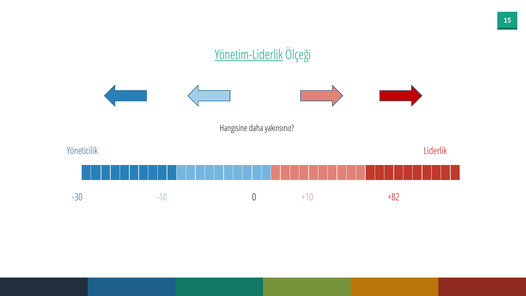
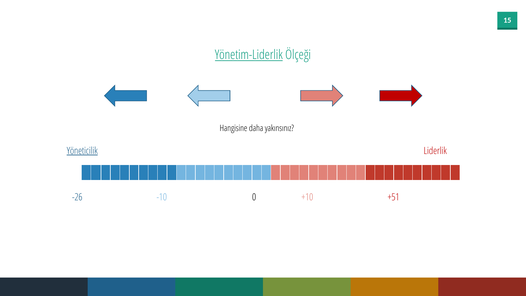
Yöneticilik underline: none -> present
-30: -30 -> -26
+82: +82 -> +51
